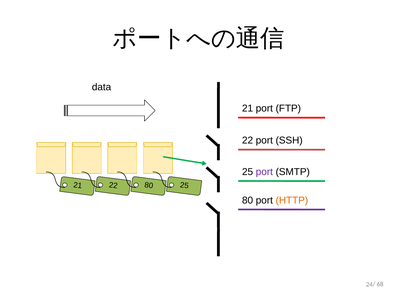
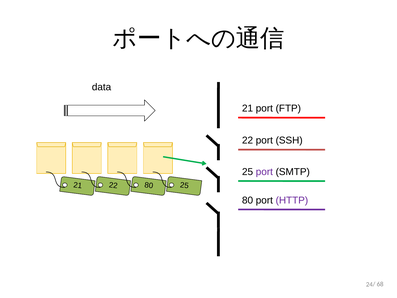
HTTP colour: orange -> purple
